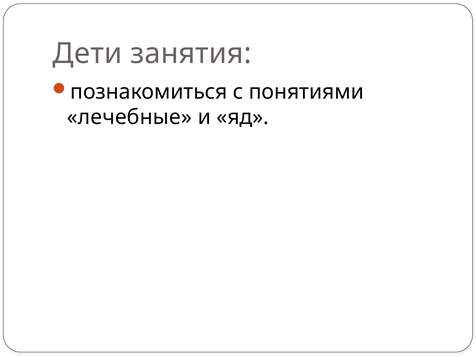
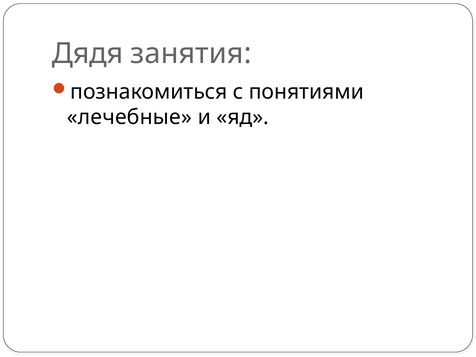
Дети: Дети -> Дядя
